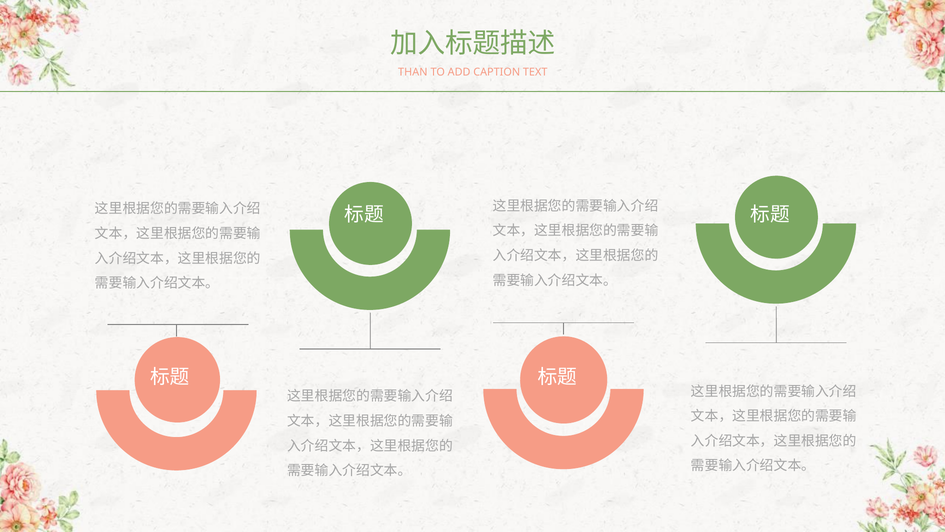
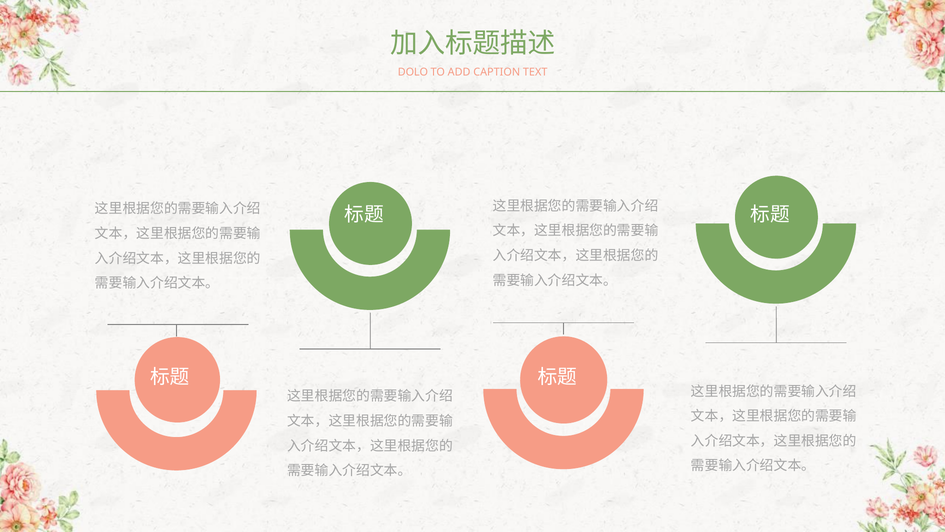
THAN: THAN -> DOLO
